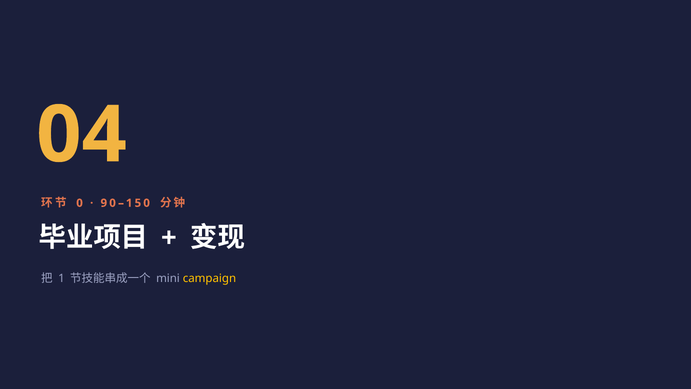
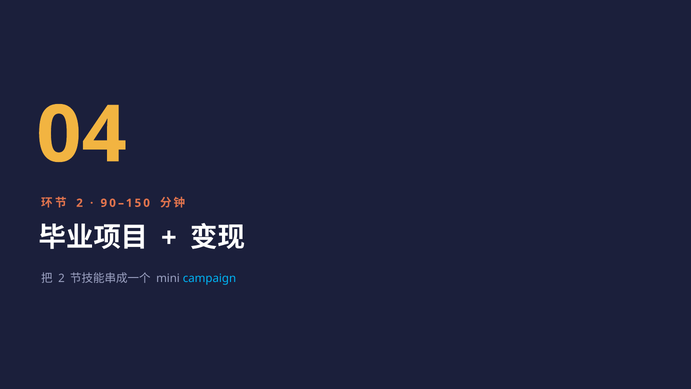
0 at (80, 203): 0 -> 2
1 at (61, 278): 1 -> 2
campaign colour: yellow -> light blue
